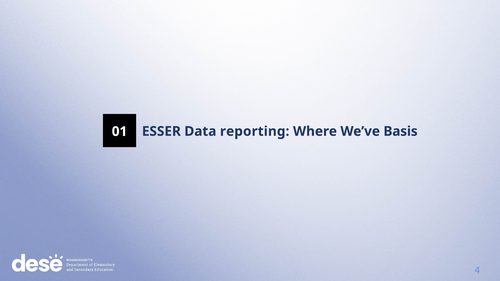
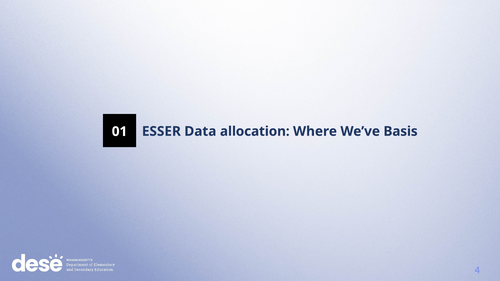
reporting: reporting -> allocation
